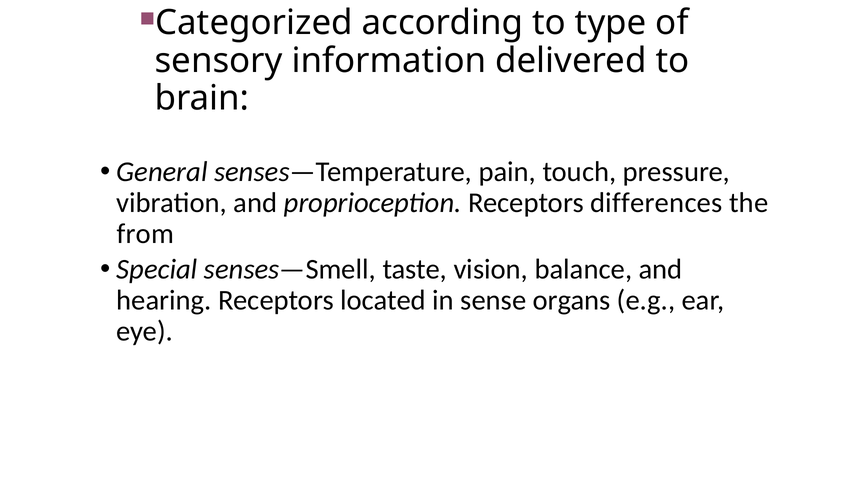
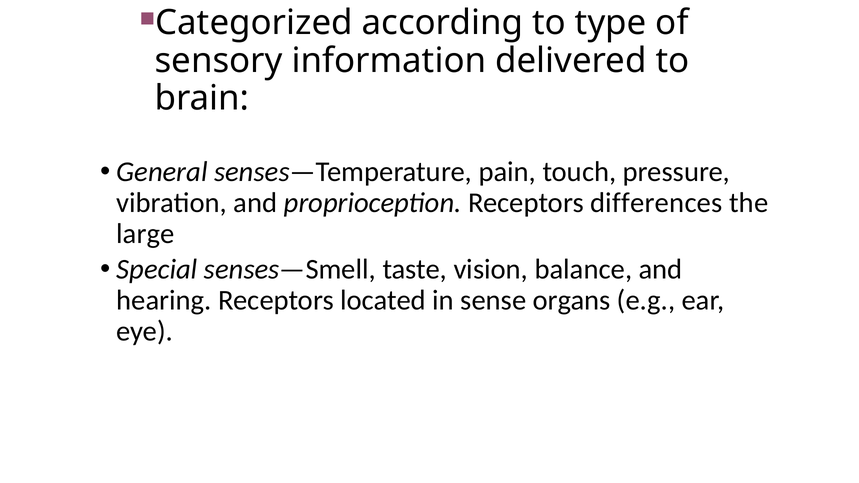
from: from -> large
